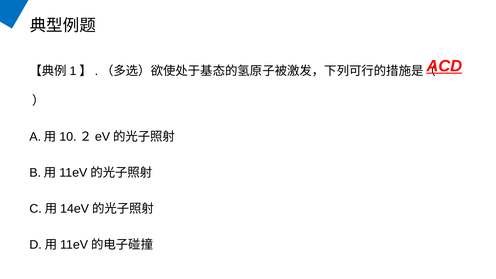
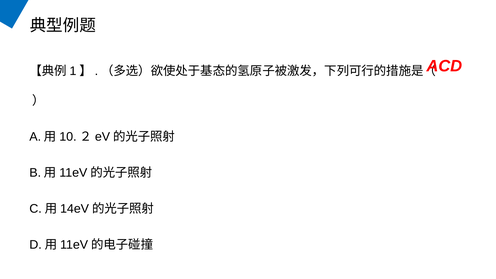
ACD underline: present -> none
